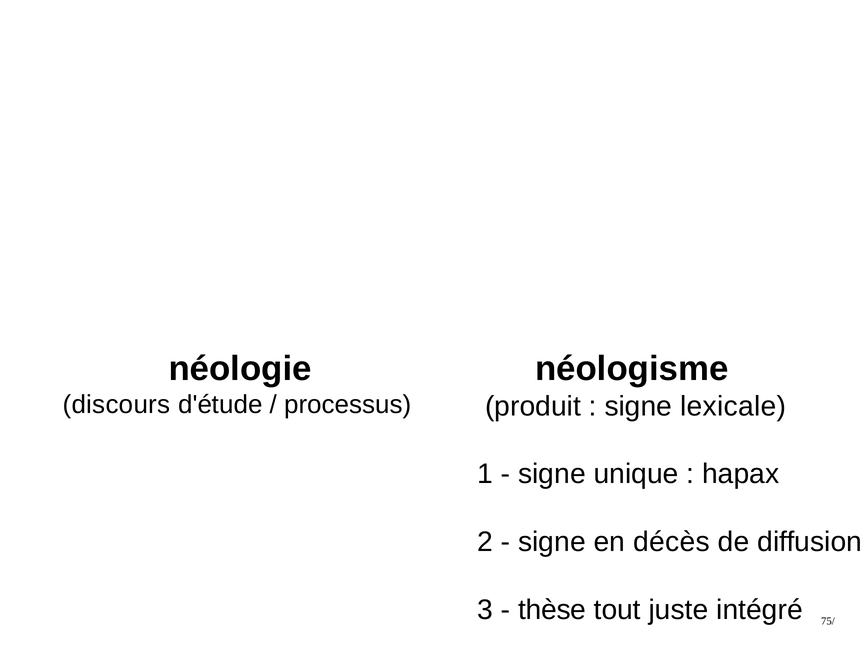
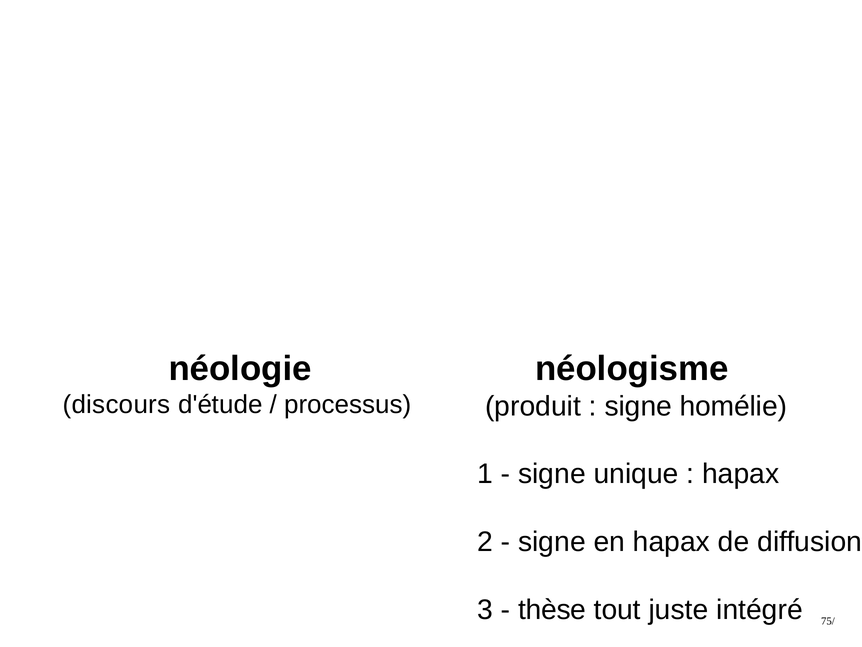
lexicale: lexicale -> homélie
en décès: décès -> hapax
